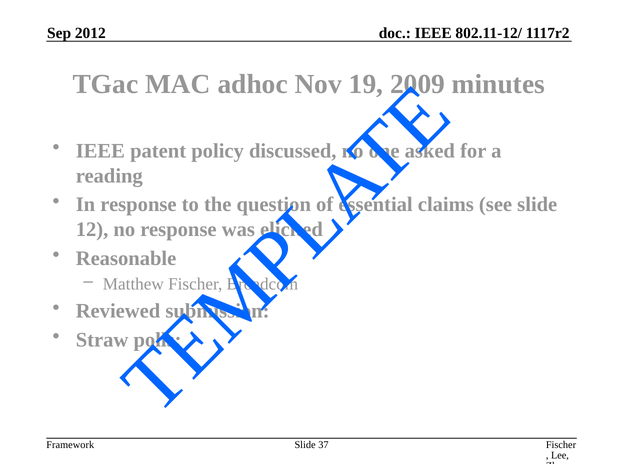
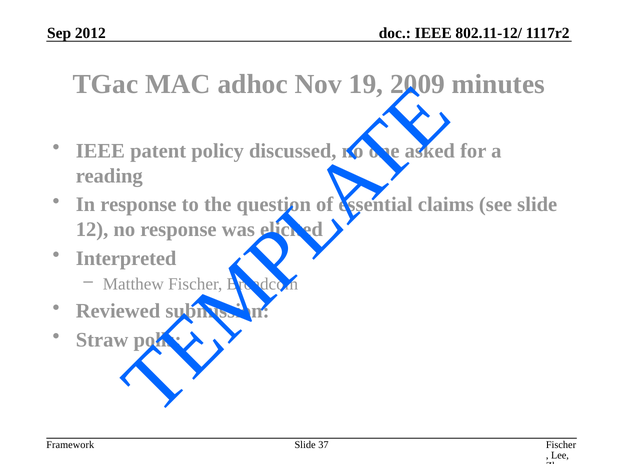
Reasonable: Reasonable -> Interpreted
